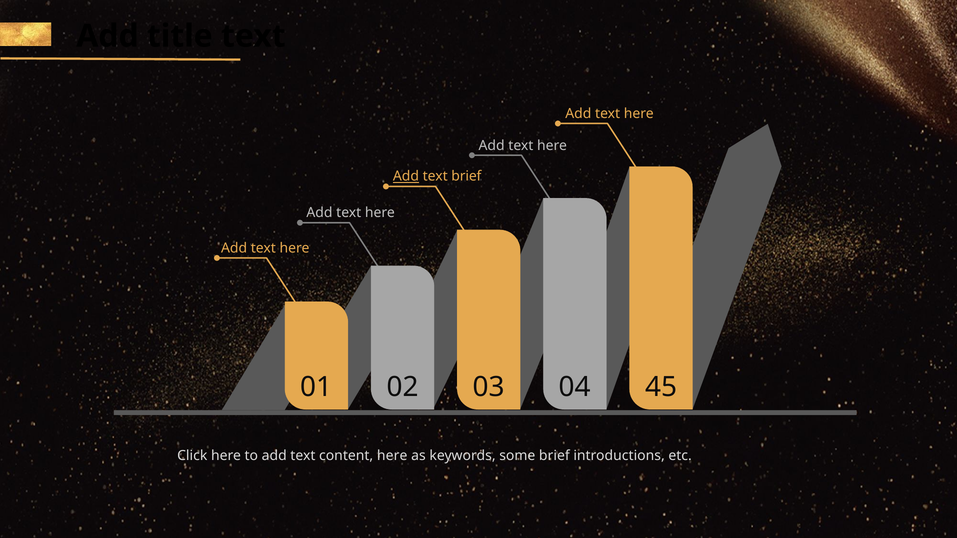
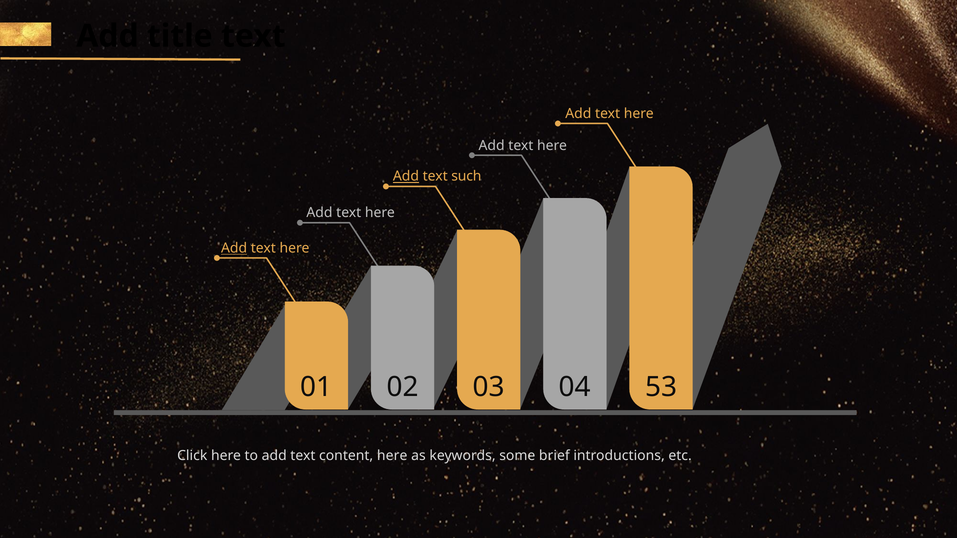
text brief: brief -> such
Add at (234, 248) underline: none -> present
45: 45 -> 53
